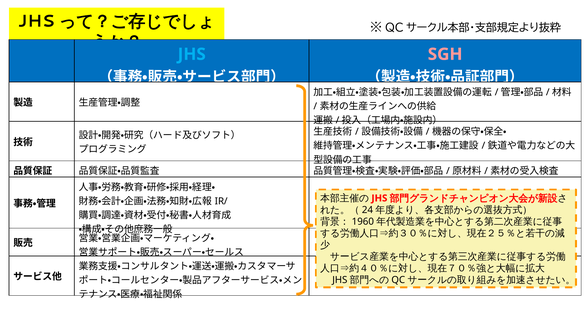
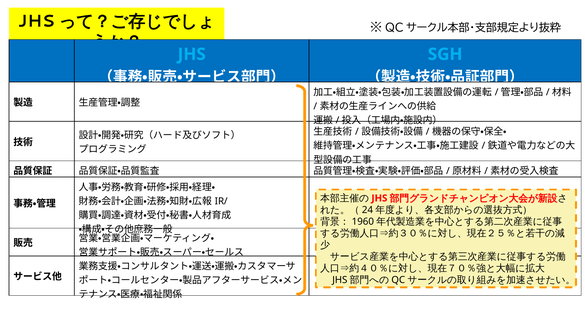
SGH colour: pink -> light blue
